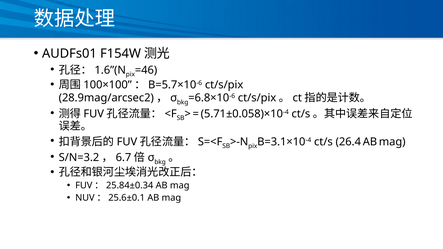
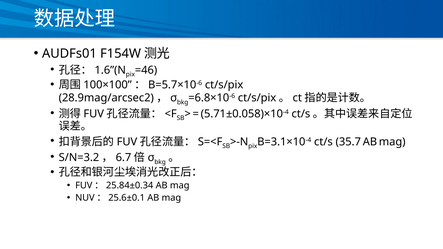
26.4: 26.4 -> 35.7
